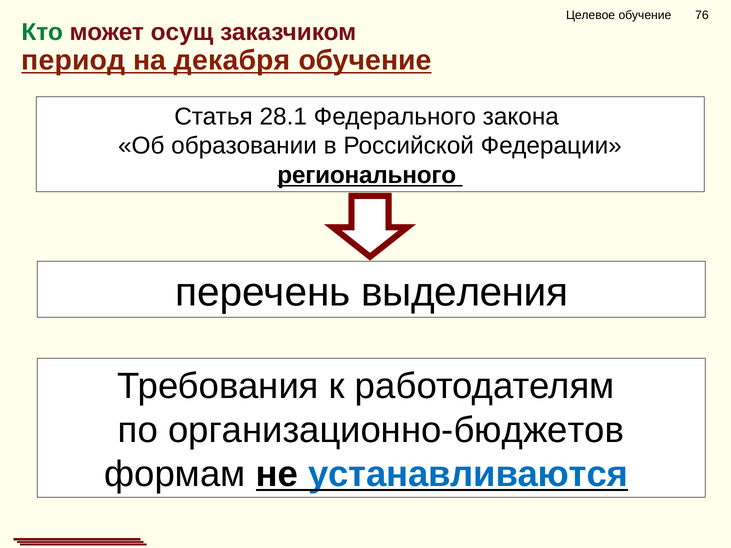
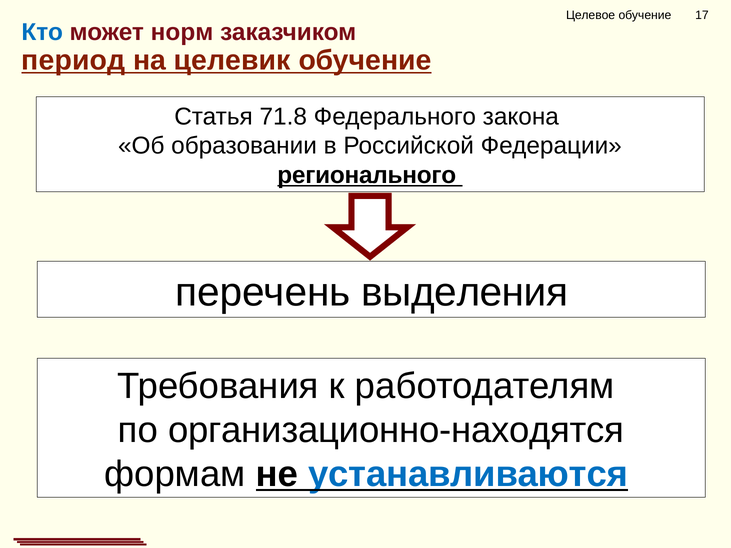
76: 76 -> 17
Кто colour: green -> blue
осущ: осущ -> норм
декабря: декабря -> целевик
28.1: 28.1 -> 71.8
организационно-бюджетов: организационно-бюджетов -> организационно-находятся
